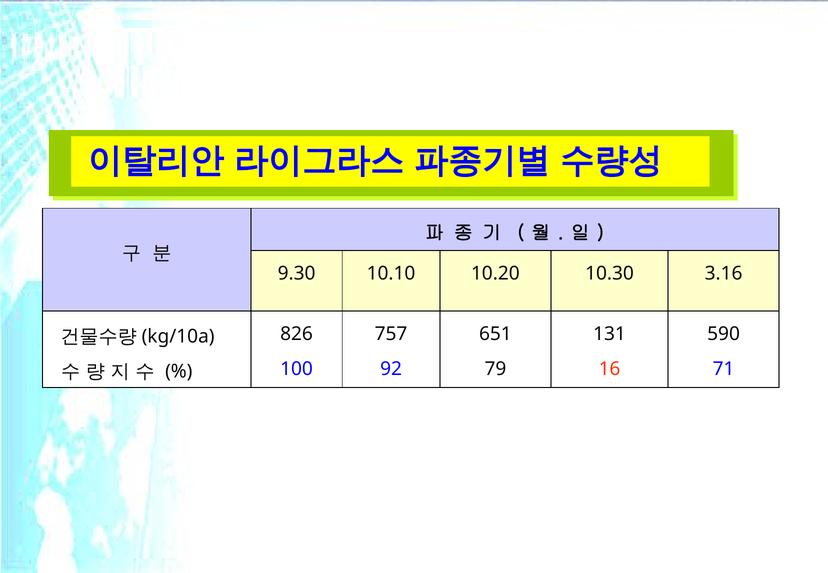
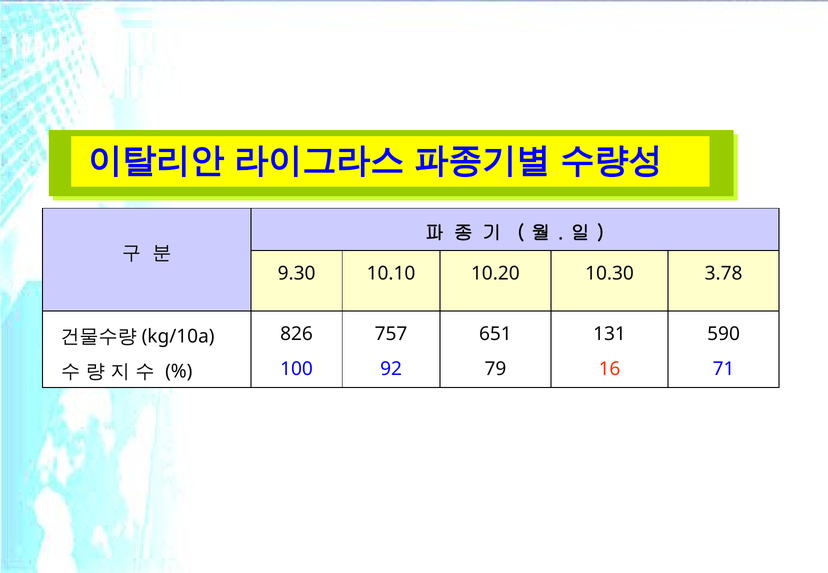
3.16: 3.16 -> 3.78
